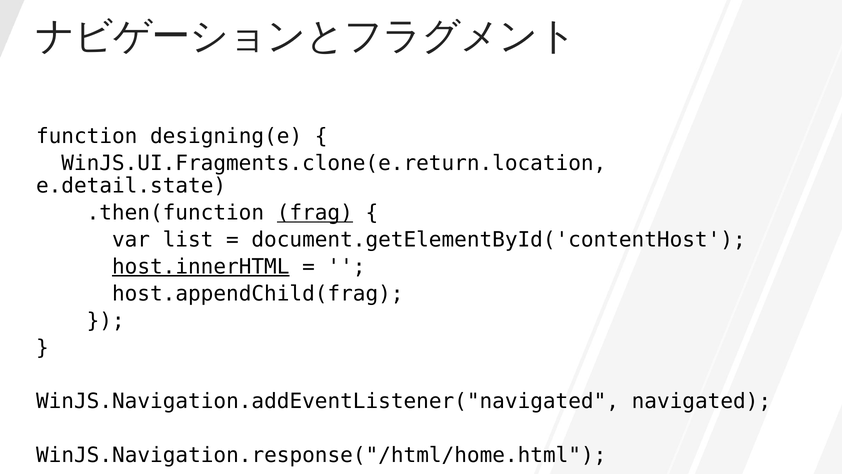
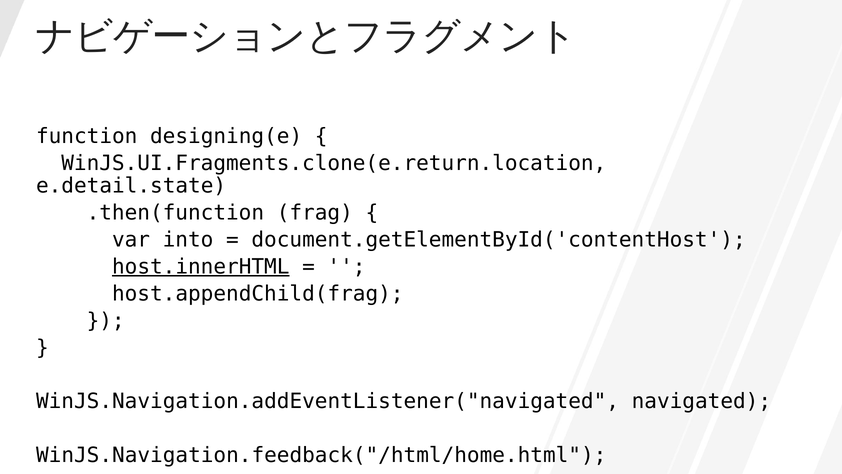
frag underline: present -> none
list: list -> into
WinJS.Navigation.response("/html/home.html: WinJS.Navigation.response("/html/home.html -> WinJS.Navigation.feedback("/html/home.html
